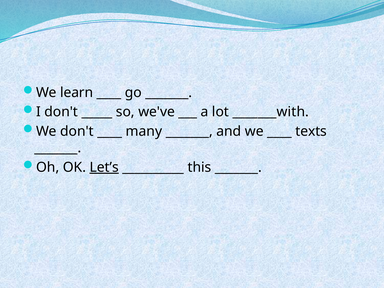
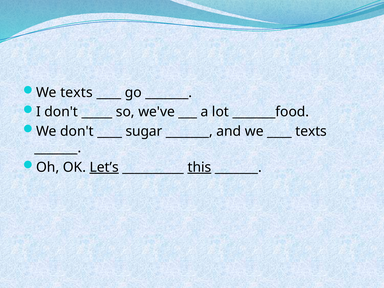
We learn: learn -> texts
_______with: _______with -> _______food
many: many -> sugar
this underline: none -> present
